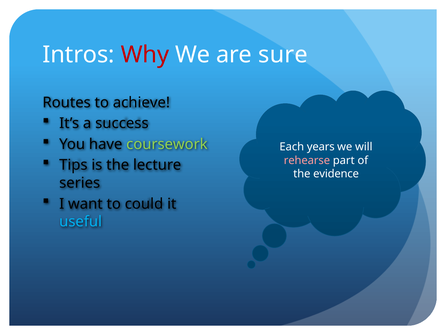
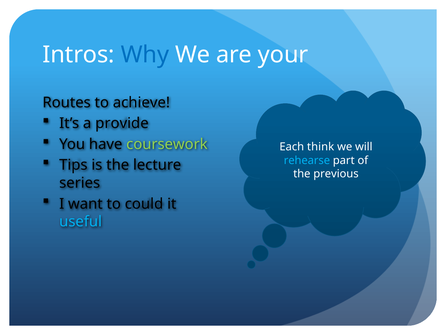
Why colour: red -> blue
sure: sure -> your
success: success -> provide
years: years -> think
rehearse colour: pink -> light blue
evidence: evidence -> previous
